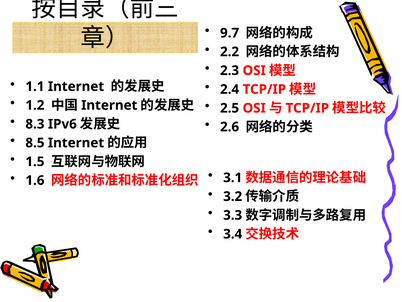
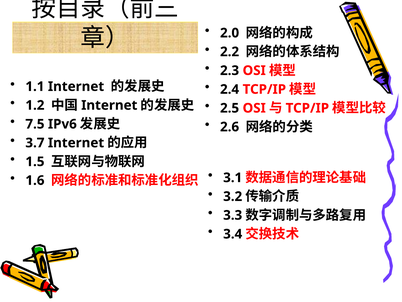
9.7: 9.7 -> 2.0
8.3: 8.3 -> 7.5
8.5: 8.5 -> 3.7
